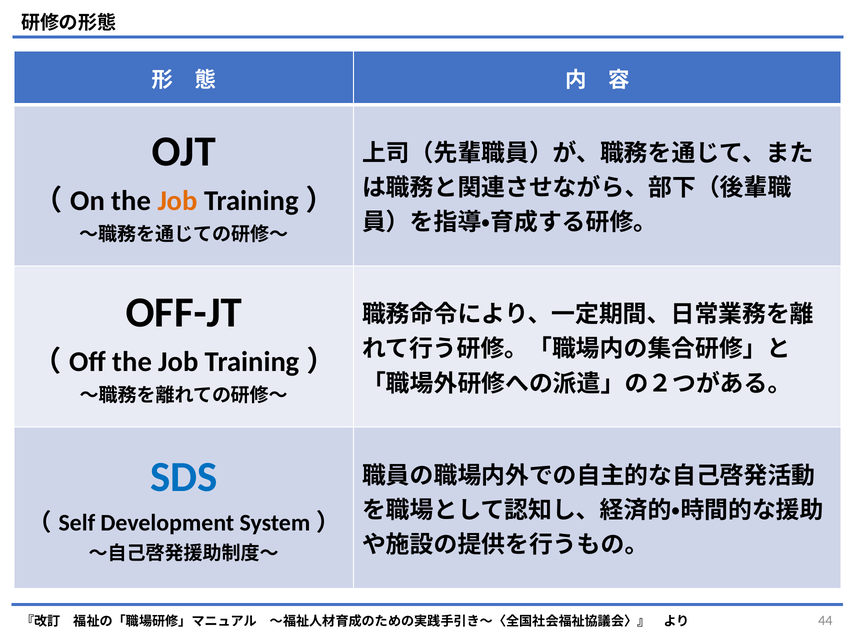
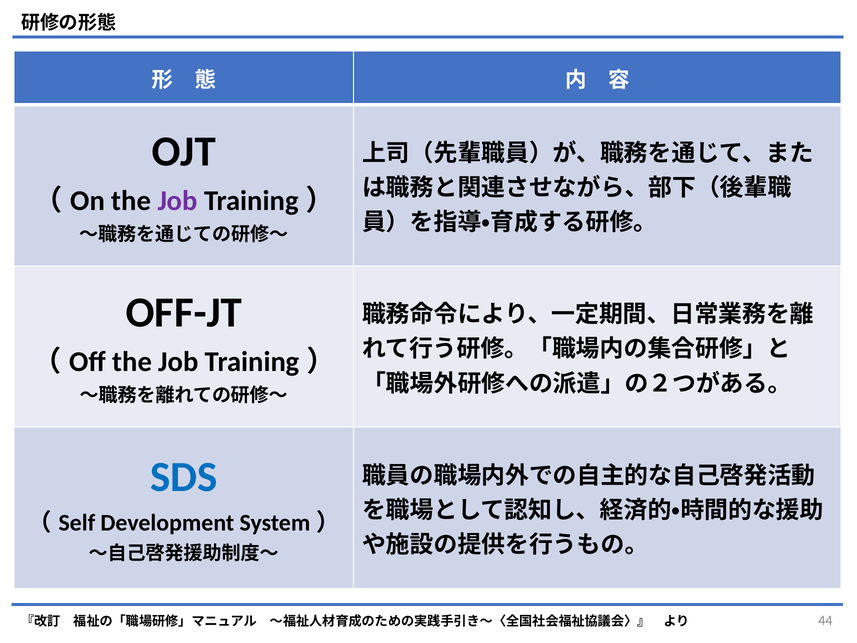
Job at (178, 201) colour: orange -> purple
